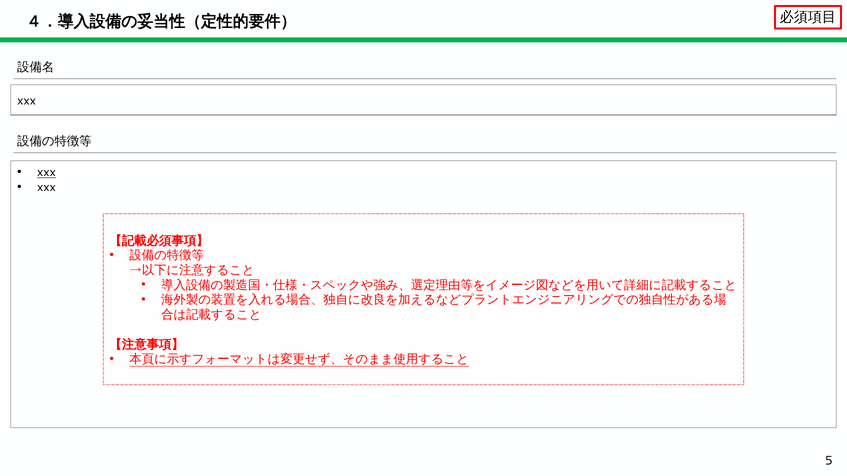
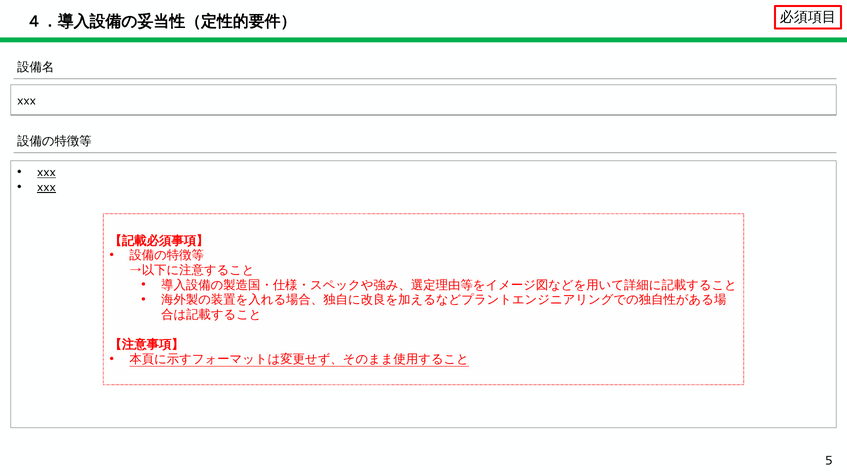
xxx at (46, 187) underline: none -> present
